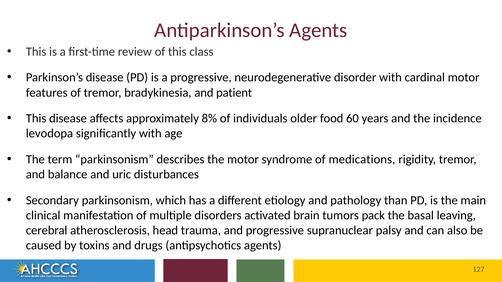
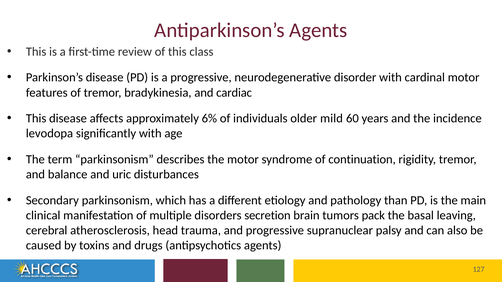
patient: patient -> cardiac
8%: 8% -> 6%
food: food -> mild
medications: medications -> continuation
activated: activated -> secretion
